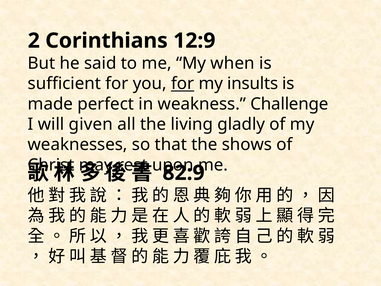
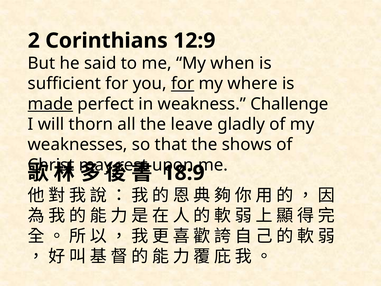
insults: insults -> where
made underline: none -> present
given: given -> thorn
living: living -> leave
82:9: 82:9 -> 18:9
